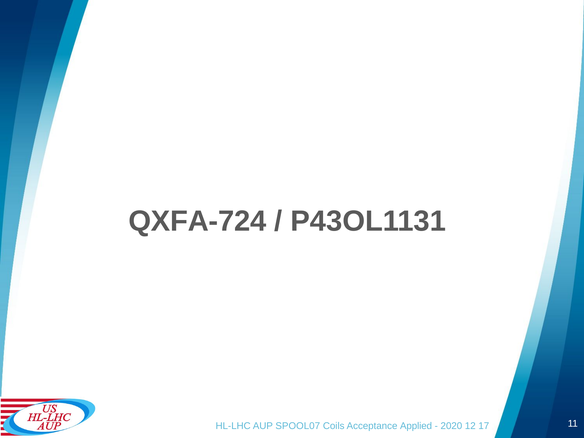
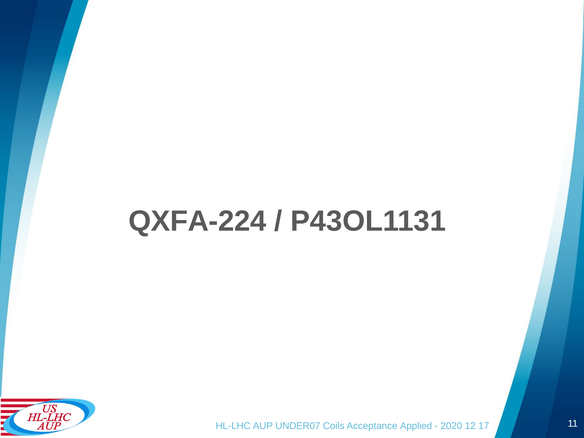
QXFA-724: QXFA-724 -> QXFA-224
SPOOL07: SPOOL07 -> UNDER07
